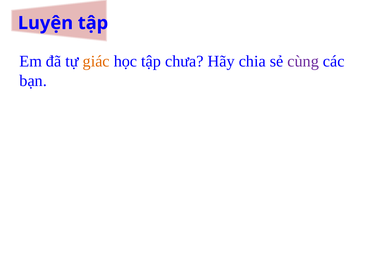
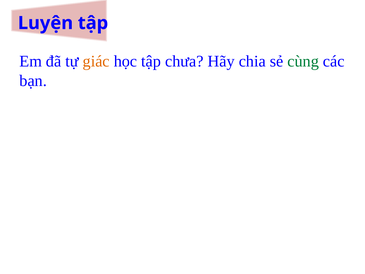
cùng colour: purple -> green
